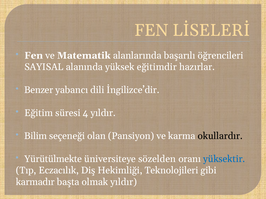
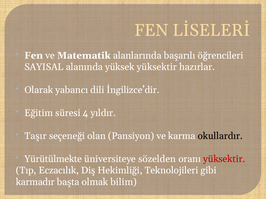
yüksek eğitimdir: eğitimdir -> yüksektir
Benzer: Benzer -> Olarak
Bilim: Bilim -> Taşır
yüksektir at (224, 159) colour: blue -> red
olmak yıldır: yıldır -> bilim
